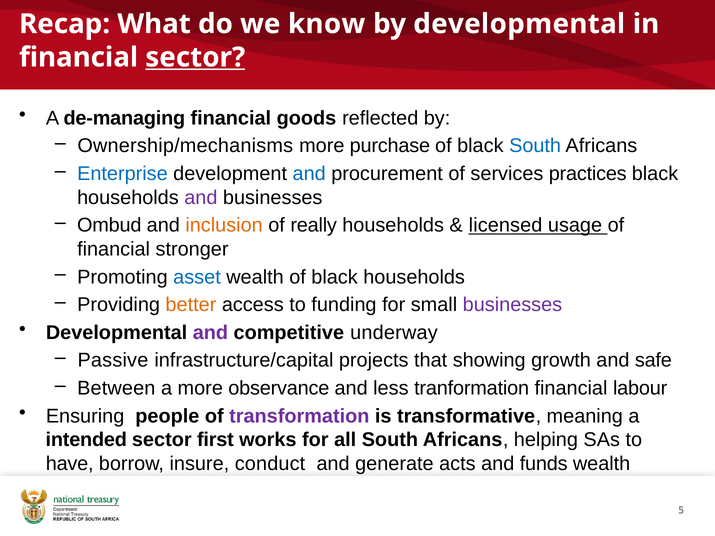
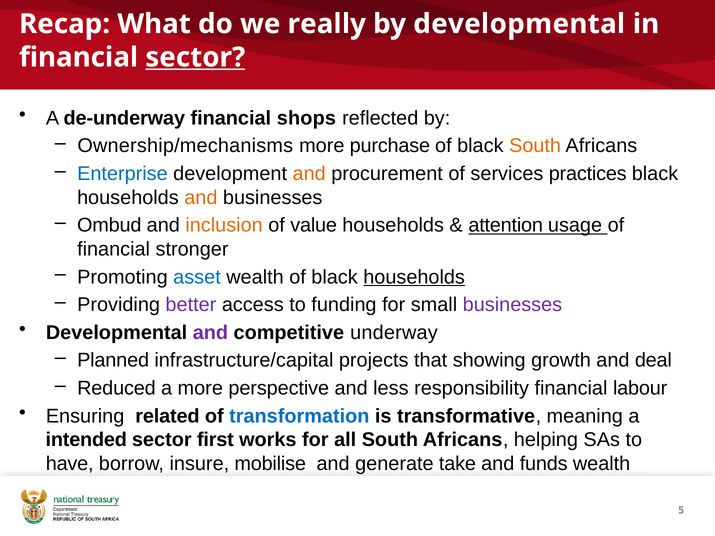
know: know -> really
de-managing: de-managing -> de-underway
goods: goods -> shops
South at (535, 146) colour: blue -> orange
and at (309, 174) colour: blue -> orange
and at (201, 198) colour: purple -> orange
really: really -> value
licensed: licensed -> attention
households at (414, 277) underline: none -> present
better colour: orange -> purple
Passive: Passive -> Planned
safe: safe -> deal
Between: Between -> Reduced
observance: observance -> perspective
tranformation: tranformation -> responsibility
people: people -> related
transformation colour: purple -> blue
conduct: conduct -> mobilise
acts: acts -> take
